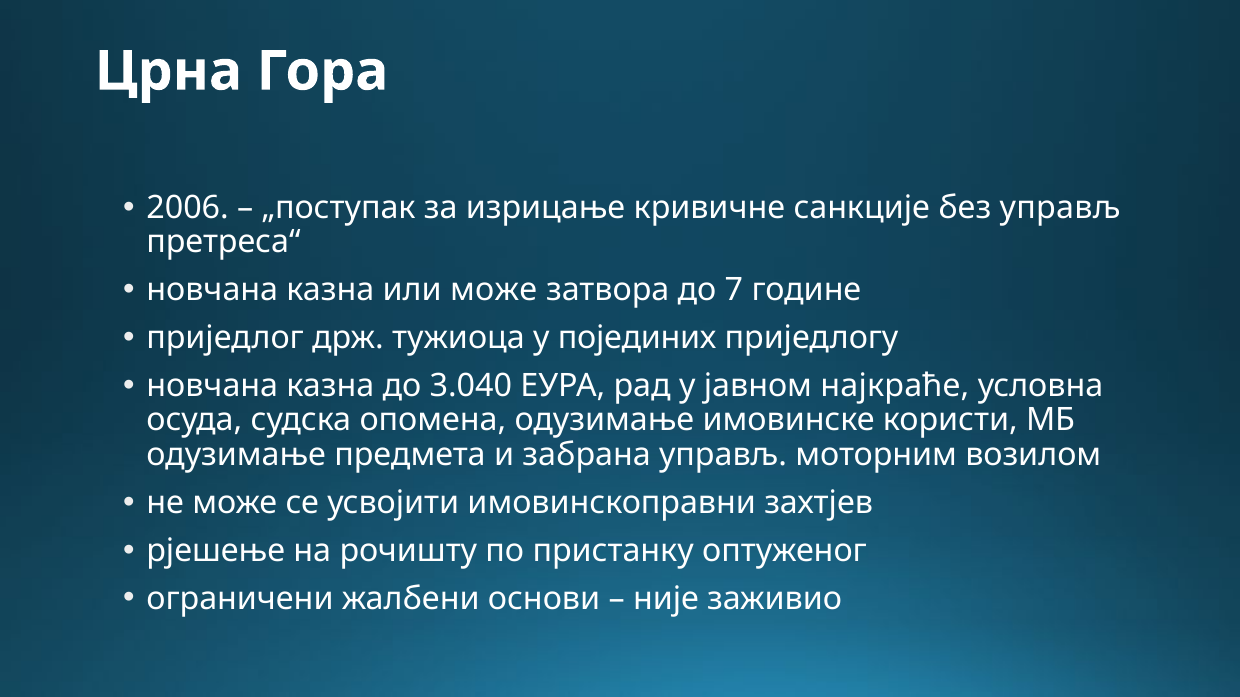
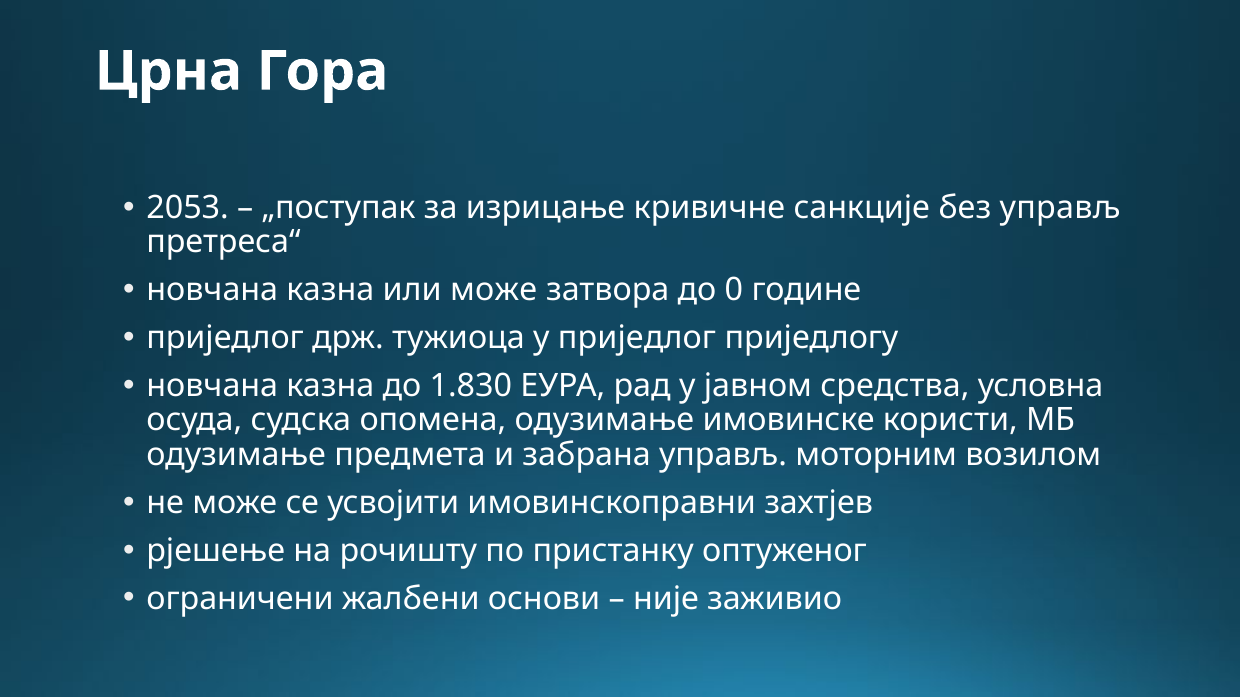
2006: 2006 -> 2053
7: 7 -> 0
у појединих: појединих -> приједлог
3.040: 3.040 -> 1.830
најкраће: најкраће -> средства
